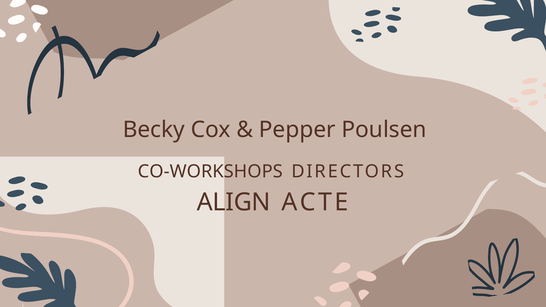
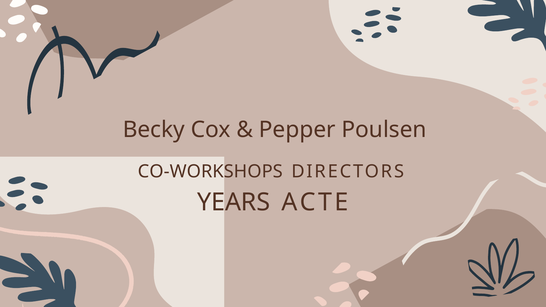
ALIGN: ALIGN -> YEARS
